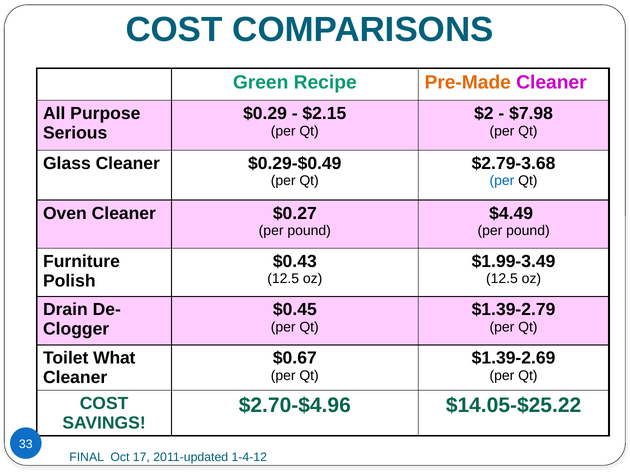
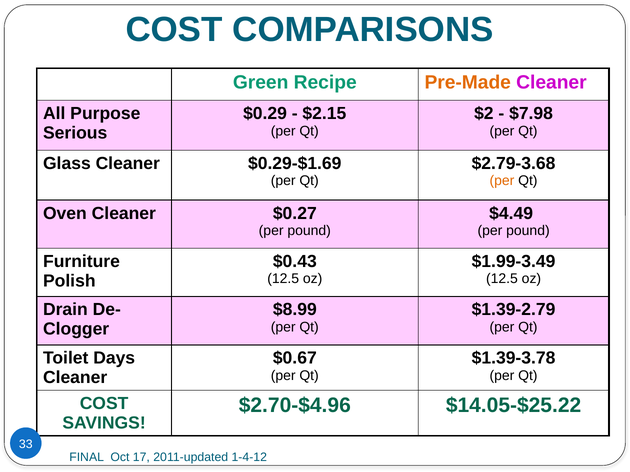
$0.29-$0.49: $0.29-$0.49 -> $0.29-$1.69
per at (502, 181) colour: blue -> orange
$0.45: $0.45 -> $8.99
What: What -> Days
$1.39-2.69: $1.39-2.69 -> $1.39-3.78
